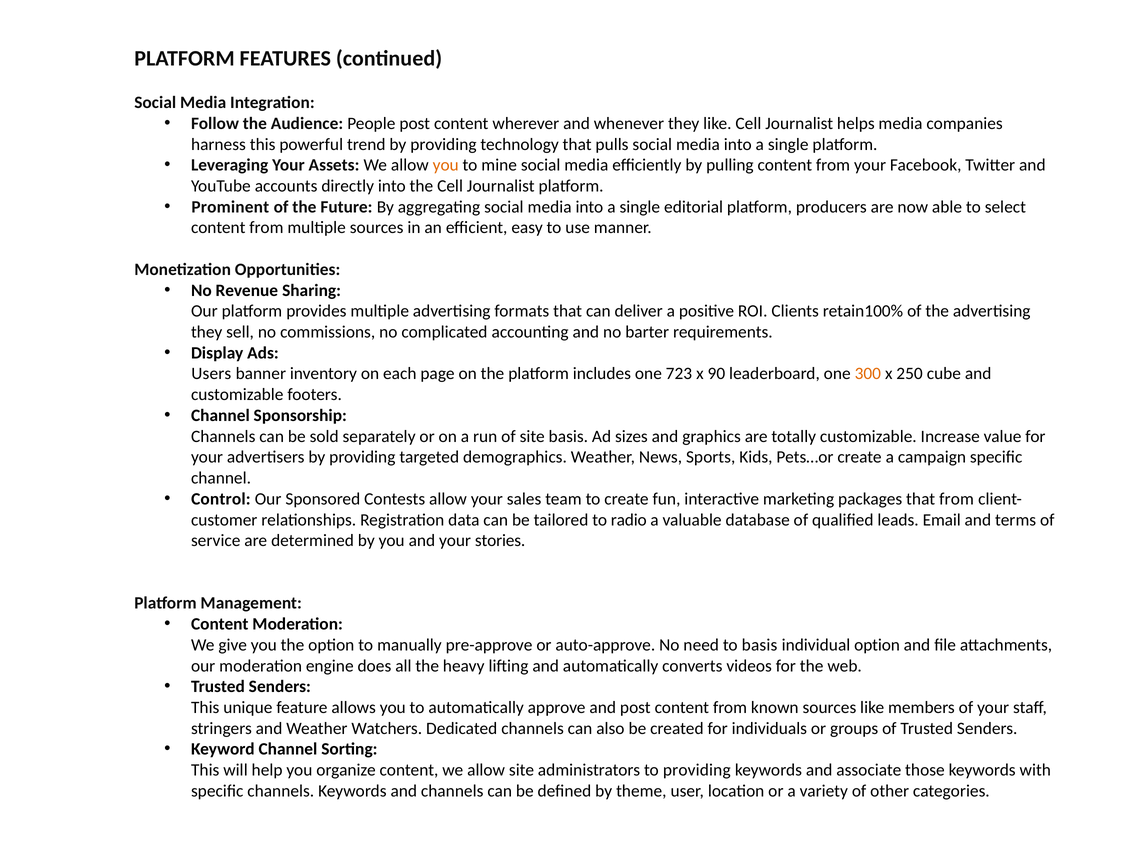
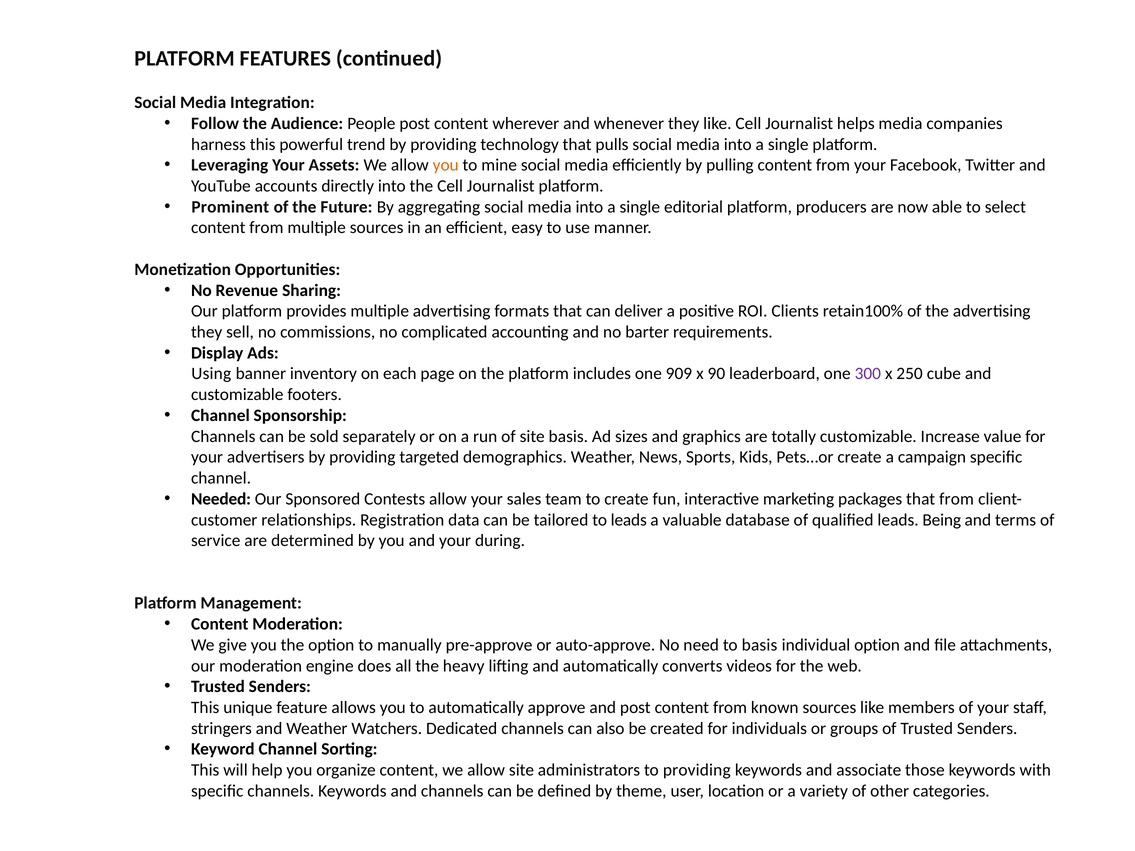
Users: Users -> Using
723: 723 -> 909
300 colour: orange -> purple
Control: Control -> Needed
to radio: radio -> leads
Email: Email -> Being
stories: stories -> during
